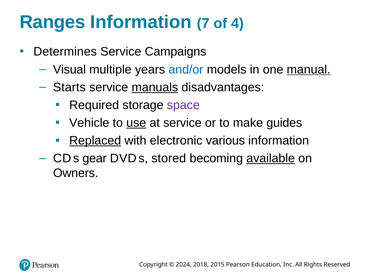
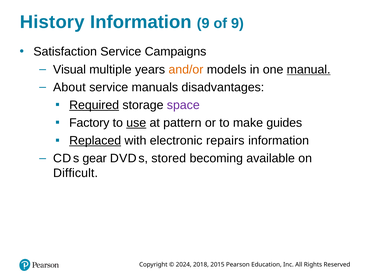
Ranges: Ranges -> History
Information 7: 7 -> 9
of 4: 4 -> 9
Determines: Determines -> Satisfaction
and/or colour: blue -> orange
Starts: Starts -> About
manuals underline: present -> none
Required underline: none -> present
Vehicle: Vehicle -> Factory
at service: service -> pattern
various: various -> repairs
available underline: present -> none
Owners: Owners -> Difficult
